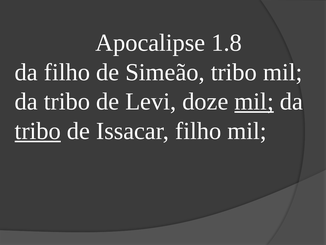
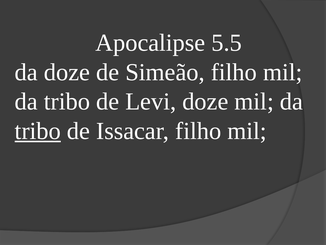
1.8: 1.8 -> 5.5
da filho: filho -> doze
Simeão tribo: tribo -> filho
mil at (254, 101) underline: present -> none
